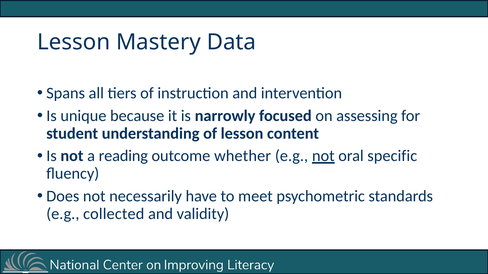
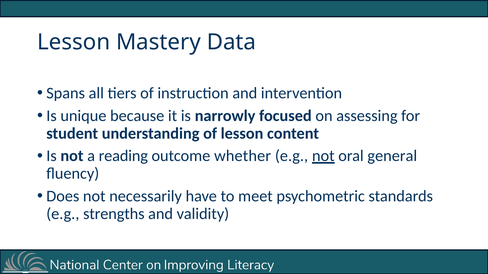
specific: specific -> general
collected: collected -> strengths
